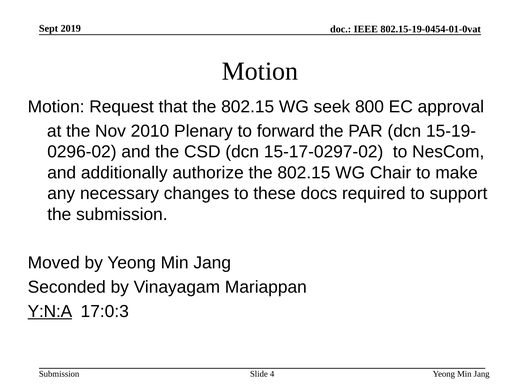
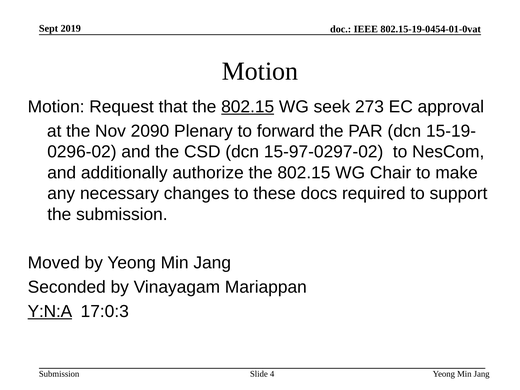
802.15 at (248, 107) underline: none -> present
800: 800 -> 273
2010: 2010 -> 2090
15-17-0297-02: 15-17-0297-02 -> 15-97-0297-02
